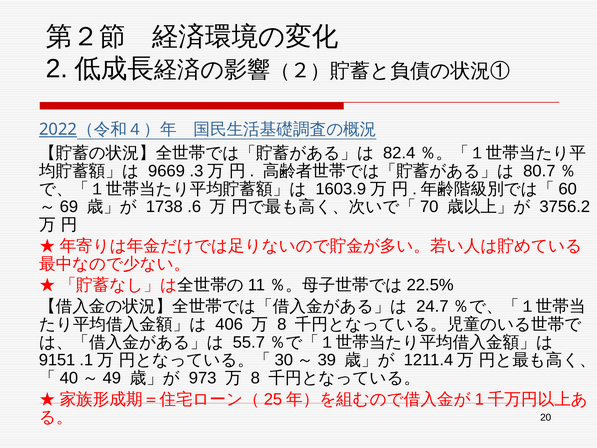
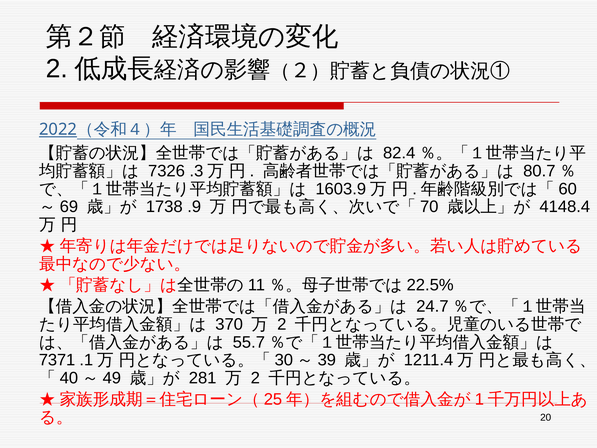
9669: 9669 -> 7326
.6: .6 -> .9
3756.2: 3756.2 -> 4148.4
406: 406 -> 370
8 at (282, 324): 8 -> 2
9151: 9151 -> 7371
973: 973 -> 281
8 at (255, 378): 8 -> 2
